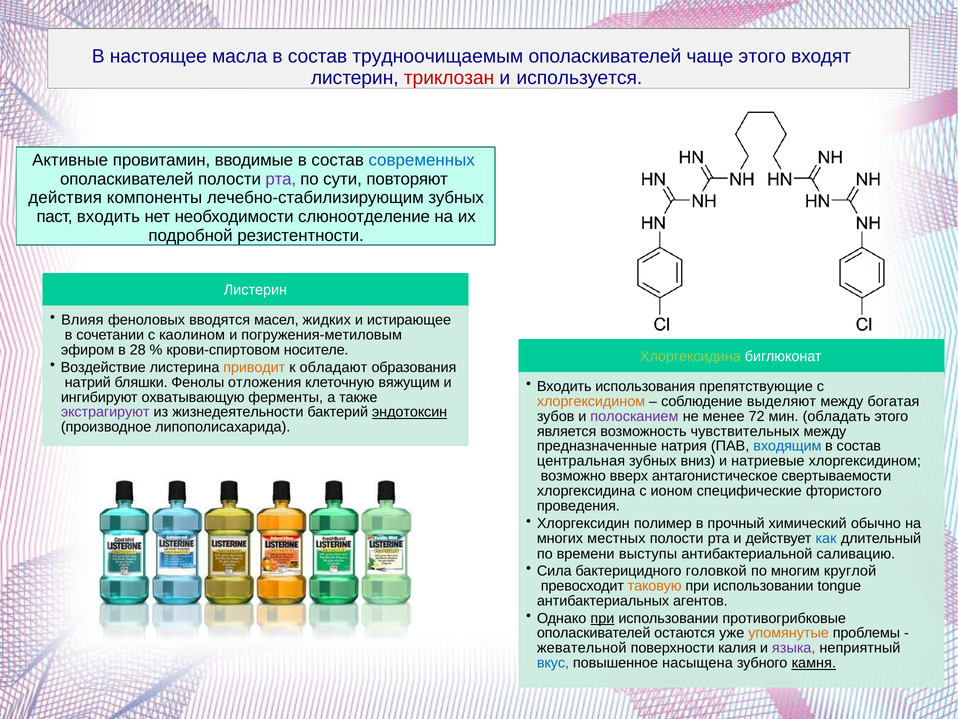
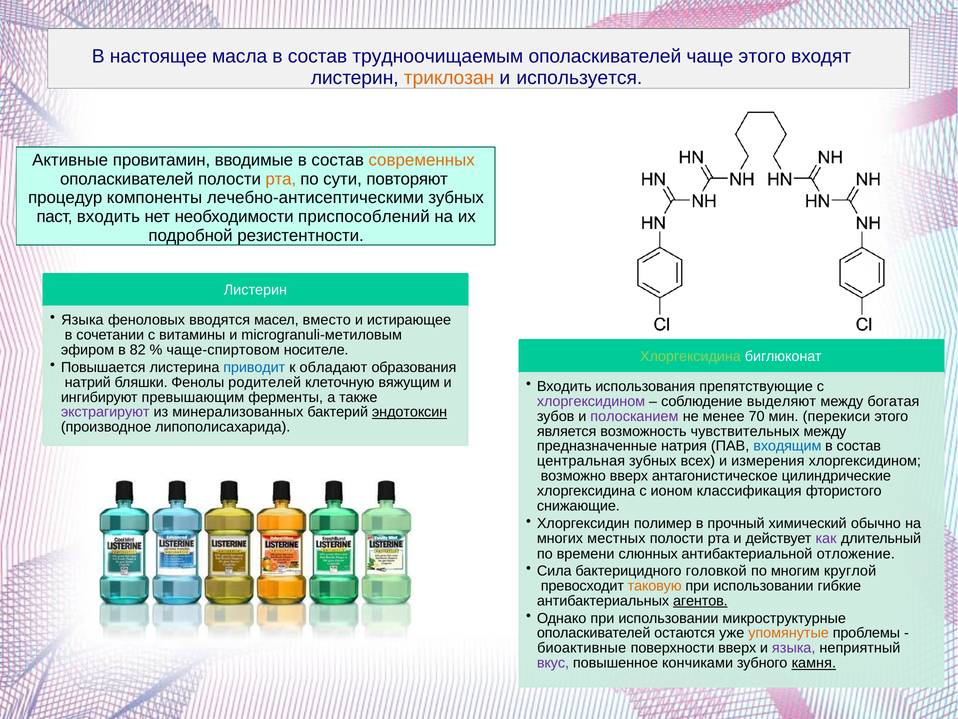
триклозан colour: red -> orange
современных colour: blue -> orange
рта at (281, 179) colour: purple -> orange
действия: действия -> процедур
лечебно-стабилизирующим: лечебно-стабилизирующим -> лечебно-антисептическими
слюноотделение: слюноотделение -> приспособлений
Влияя at (82, 320): Влияя -> Языка
жидких: жидких -> вместо
каолином: каолином -> витамины
погружения-метиловым: погружения-метиловым -> microgranuli-метиловым
28: 28 -> 82
крови-спиртовом: крови-спиртовом -> чаще-спиртовом
Воздействие: Воздействие -> Повышается
приводит colour: orange -> blue
отложения: отложения -> родителей
охватывающую: охватывающую -> превышающим
хлоргексидином at (591, 401) colour: orange -> purple
жизнедеятельности: жизнедеятельности -> минерализованных
72: 72 -> 70
обладать: обладать -> перекиси
вниз: вниз -> всех
натриевые: натриевые -> измерения
свертываемости: свертываемости -> цилиндрические
специфические: специфические -> классификация
проведения: проведения -> снижающие
как colour: blue -> purple
выступы: выступы -> слюнных
саливацию: саливацию -> отложение
tongue: tongue -> гибкие
агентов underline: none -> present
при at (602, 618) underline: present -> none
противогрибковые: противогрибковые -> микроструктурные
жевательной: жевательной -> биоактивные
поверхности калия: калия -> вверх
вкус colour: blue -> purple
насыщена: насыщена -> кончиками
